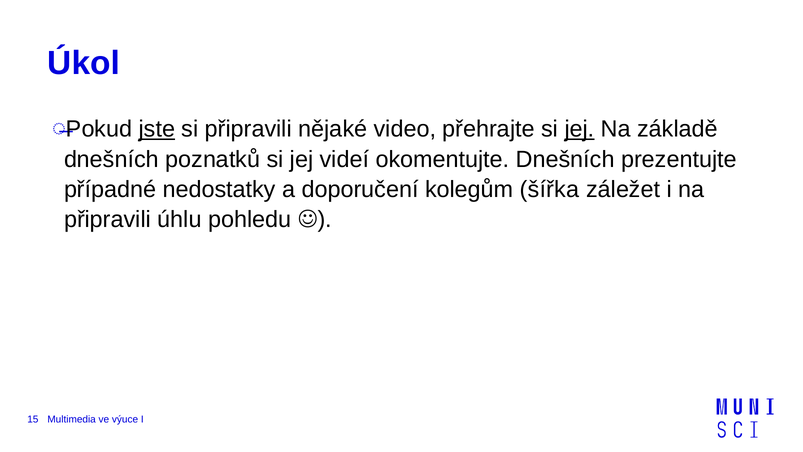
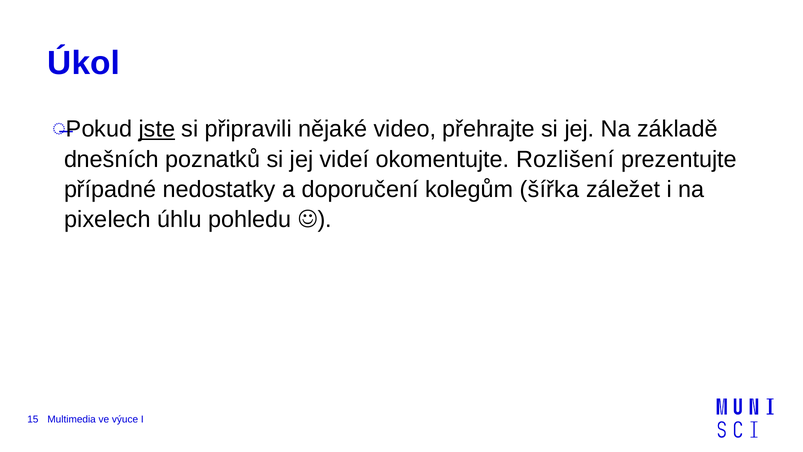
jej at (579, 129) underline: present -> none
okomentujte Dnešních: Dnešních -> Rozlišení
připravili at (108, 219): připravili -> pixelech
